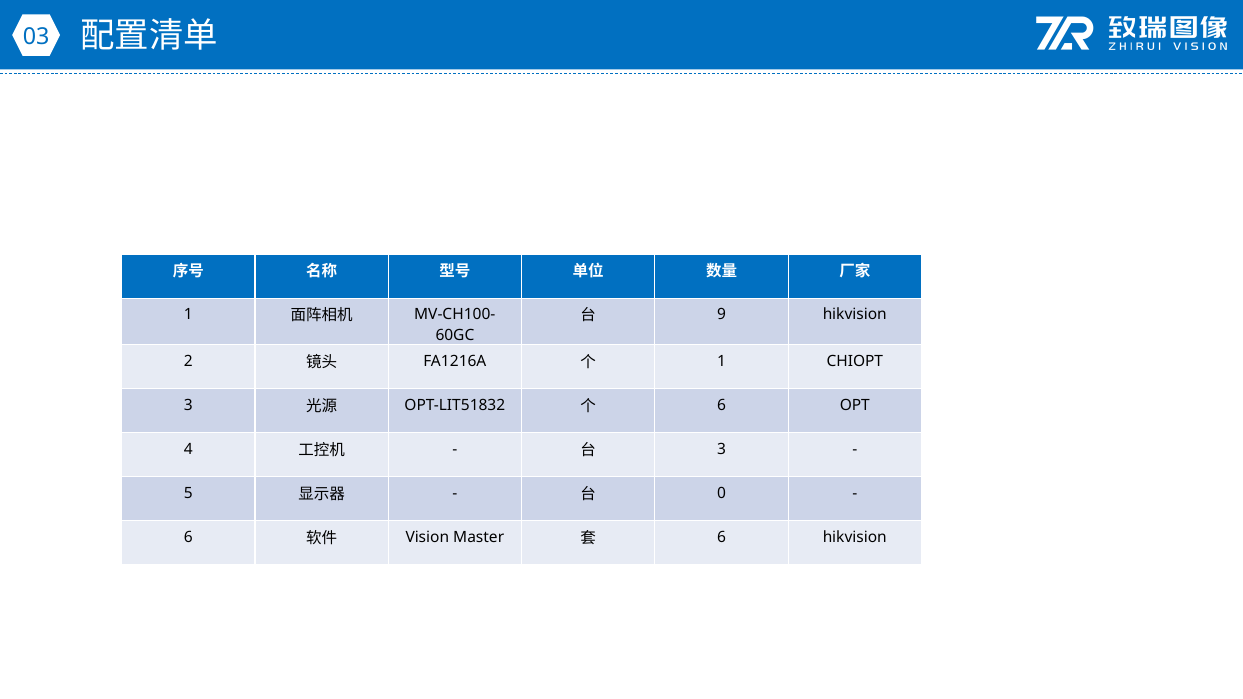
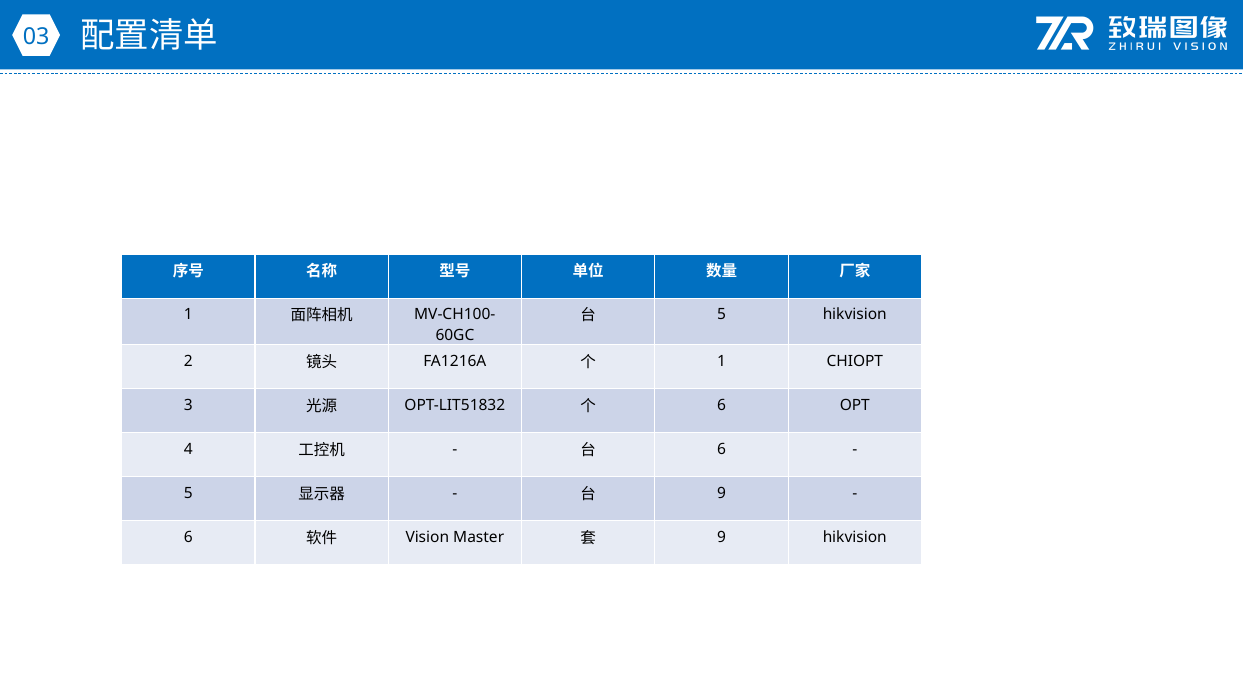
9 at (722, 314): 9 -> 5
3 at (722, 449): 3 -> 6
0 at (722, 493): 0 -> 9
6 at (722, 537): 6 -> 9
